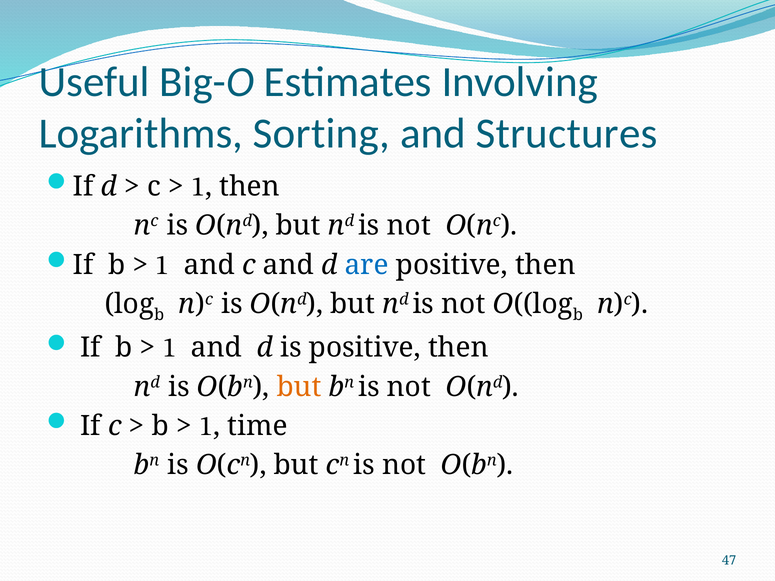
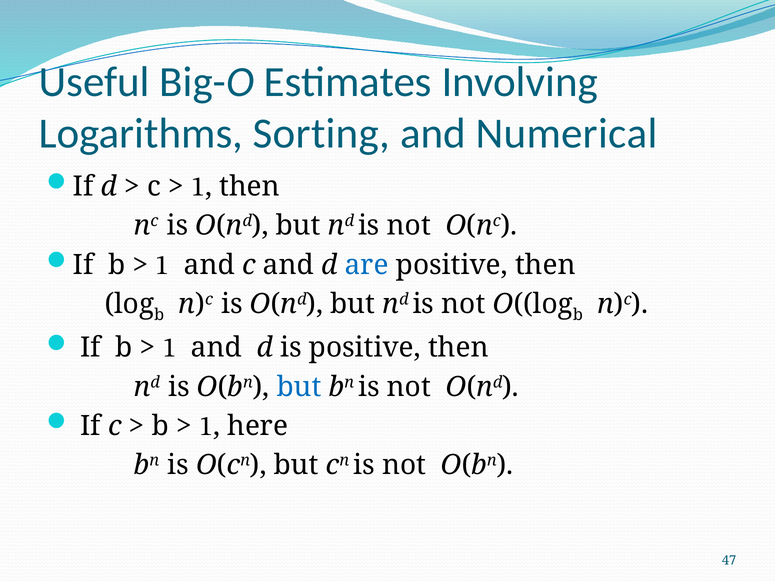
Structures: Structures -> Numerical
but at (299, 387) colour: orange -> blue
time: time -> here
